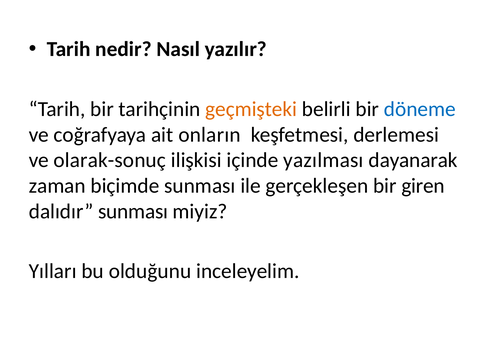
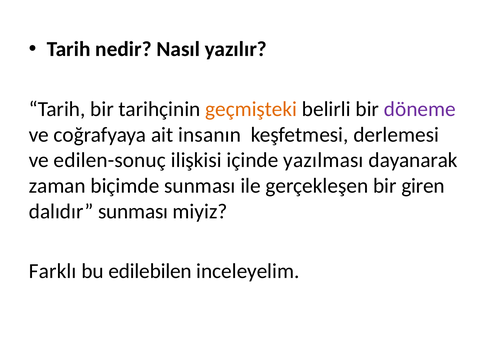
döneme colour: blue -> purple
onların: onların -> insanın
olarak-sonuç: olarak-sonuç -> edilen-sonuç
Yılları: Yılları -> Farklı
olduğunu: olduğunu -> edilebilen
